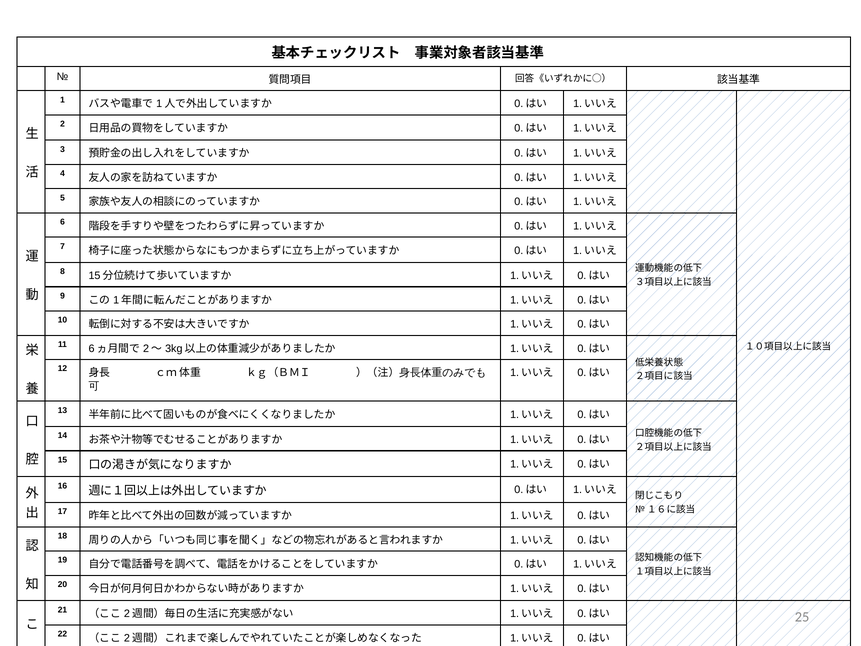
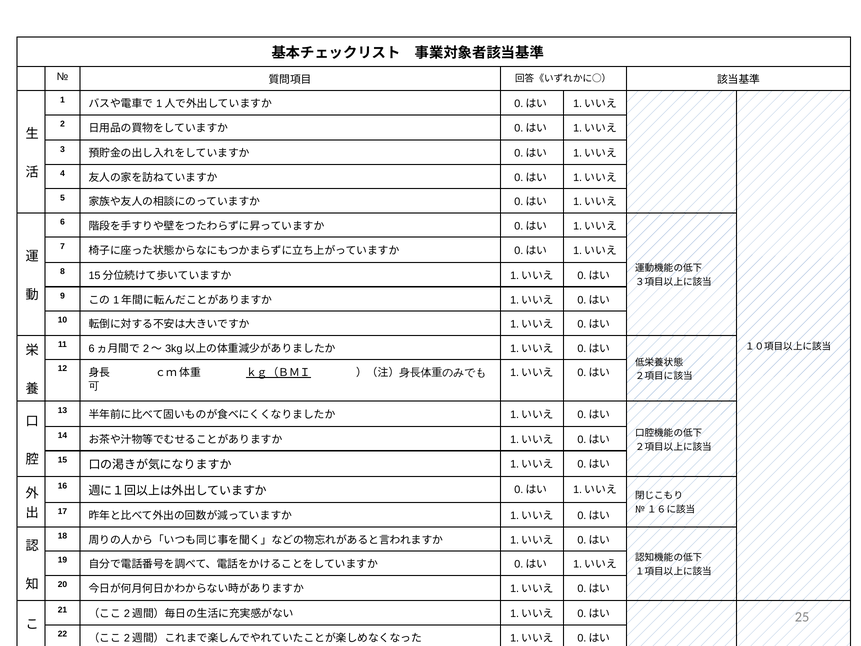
ｋｇ（ＢＭＩ underline: none -> present
